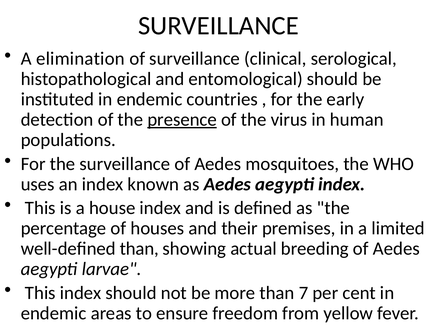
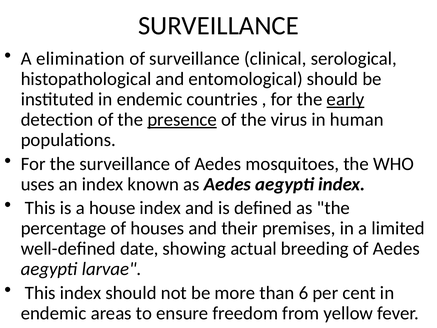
early underline: none -> present
well-defined than: than -> date
7: 7 -> 6
